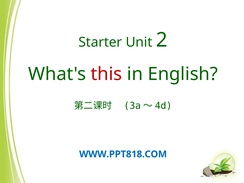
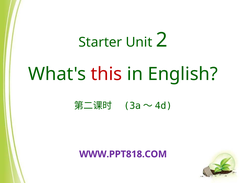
WWW.PPT818.COM colour: blue -> purple
